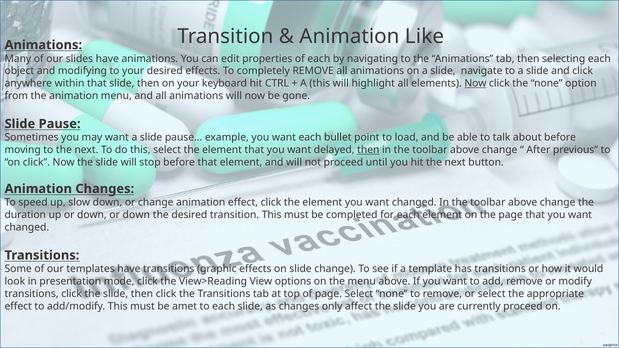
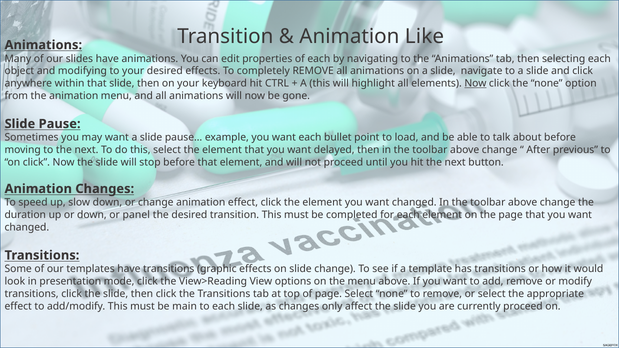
then at (368, 150) underline: present -> none
down or down: down -> panel
amet: amet -> main
